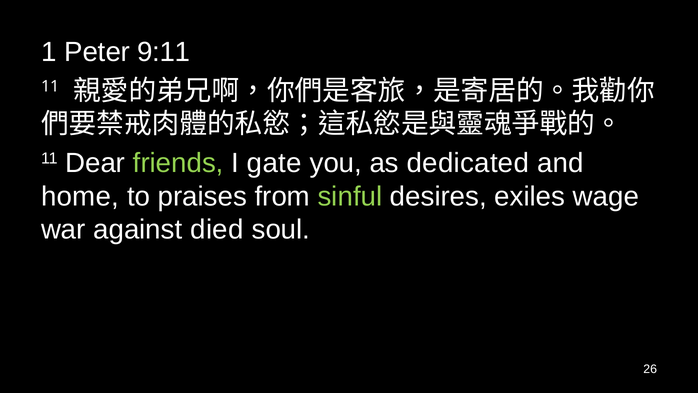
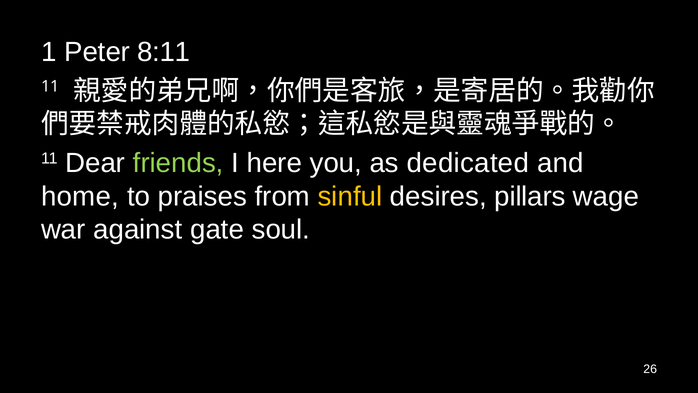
9:11: 9:11 -> 8:11
gate: gate -> here
sinful colour: light green -> yellow
exiles: exiles -> pillars
died: died -> gate
